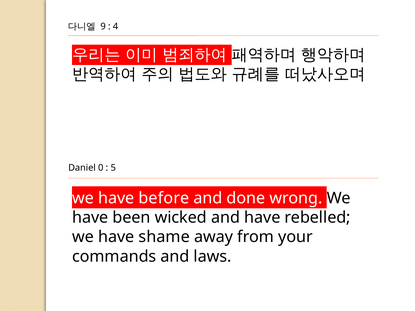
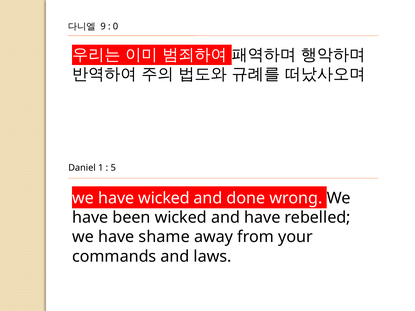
4: 4 -> 0
0: 0 -> 1
have before: before -> wicked
